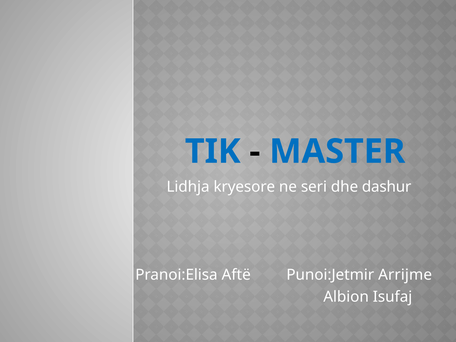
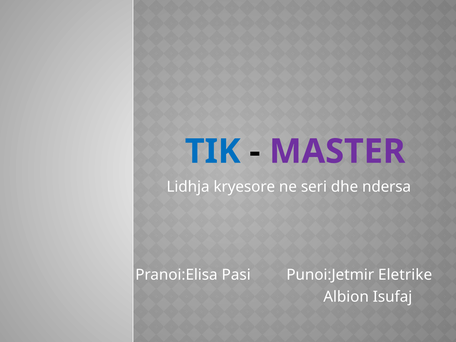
MASTER colour: blue -> purple
dashur: dashur -> ndersa
Aftë: Aftë -> Pasi
Arrijme: Arrijme -> Eletrike
